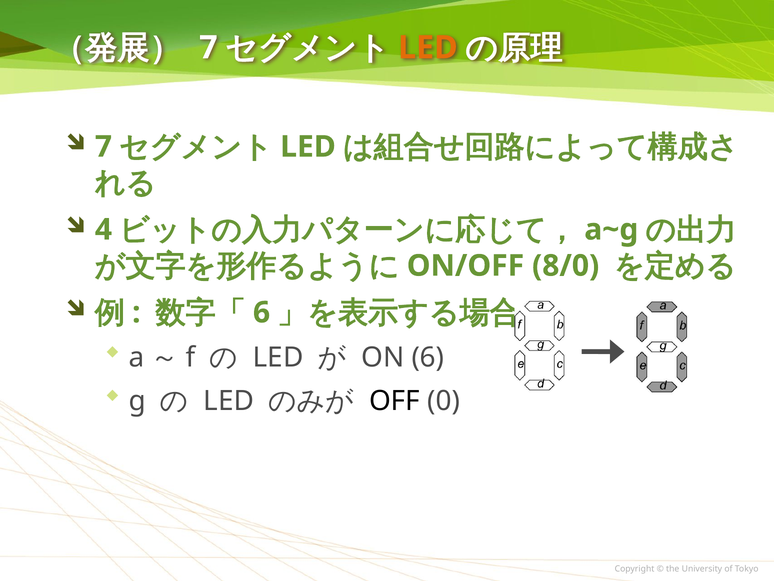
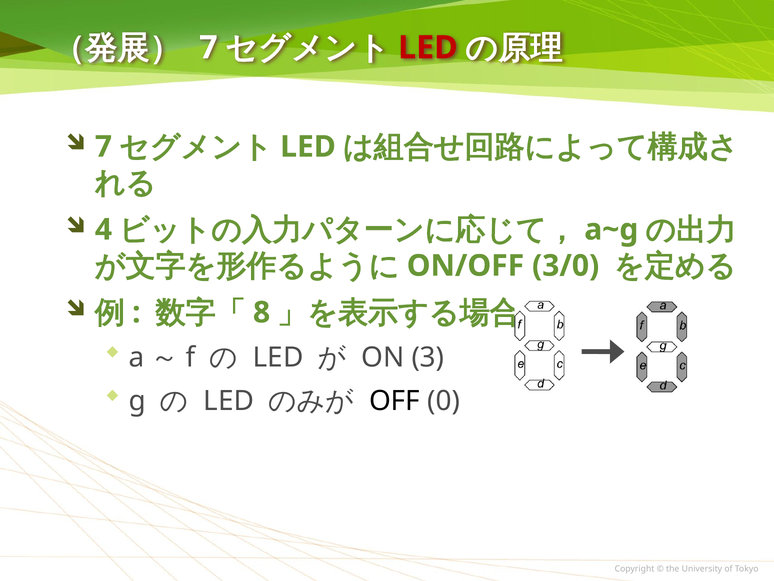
LED at (428, 48) colour: orange -> red
8/0: 8/0 -> 3/0
6 at (262, 312): 6 -> 8
ON 6: 6 -> 3
